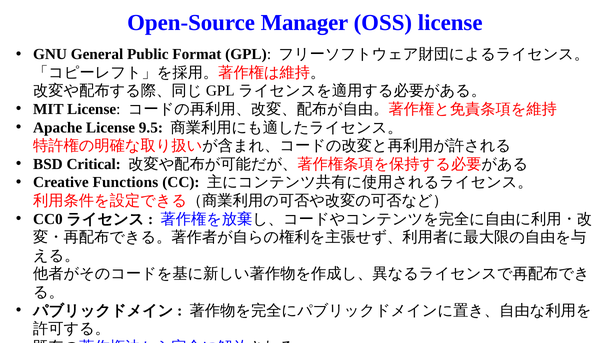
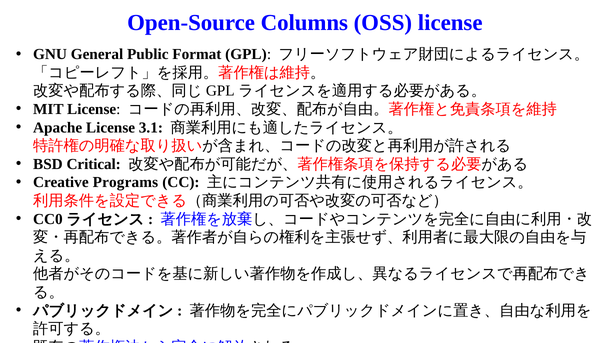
Manager: Manager -> Columns
9.5: 9.5 -> 3.1
Functions: Functions -> Programs
